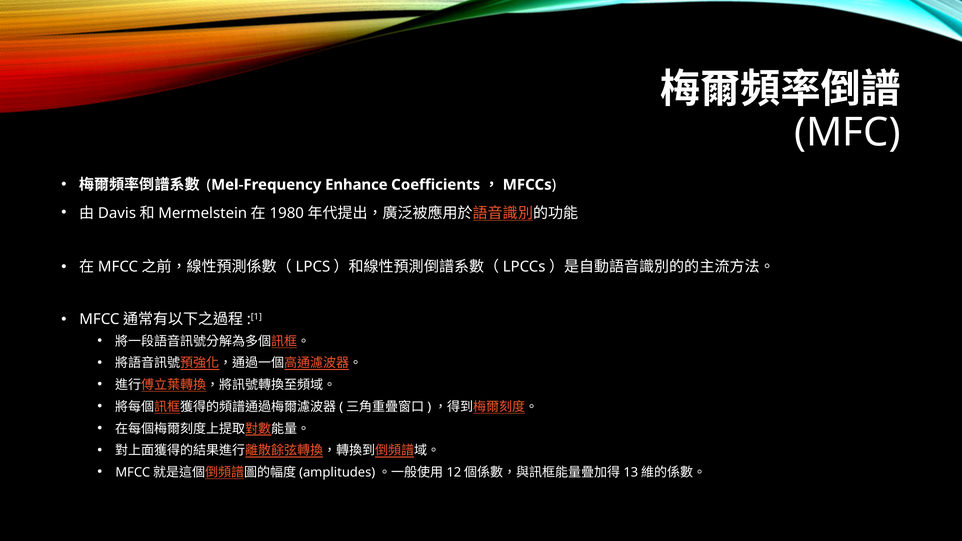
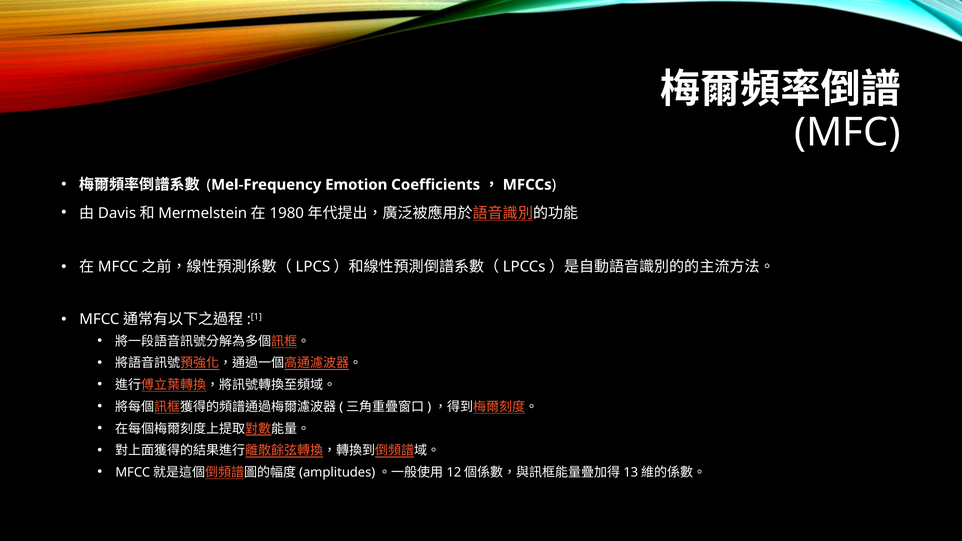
Enhance: Enhance -> Emotion
